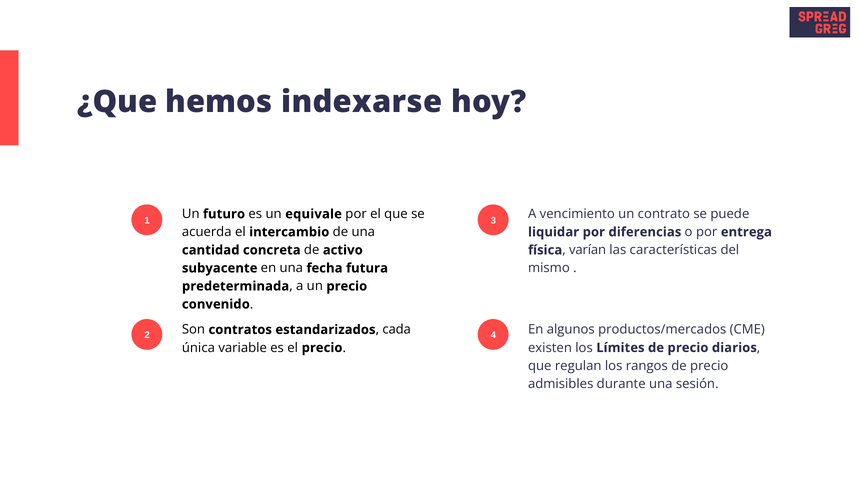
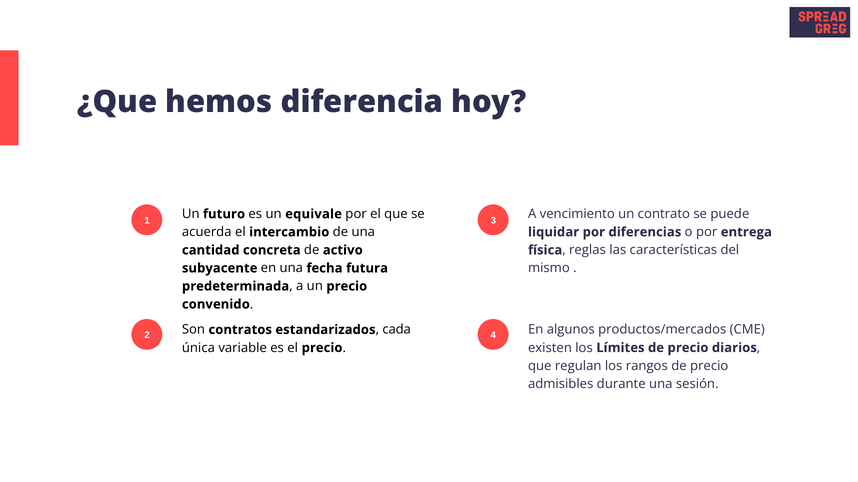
indexarse: indexarse -> diferencia
varían: varían -> reglas
